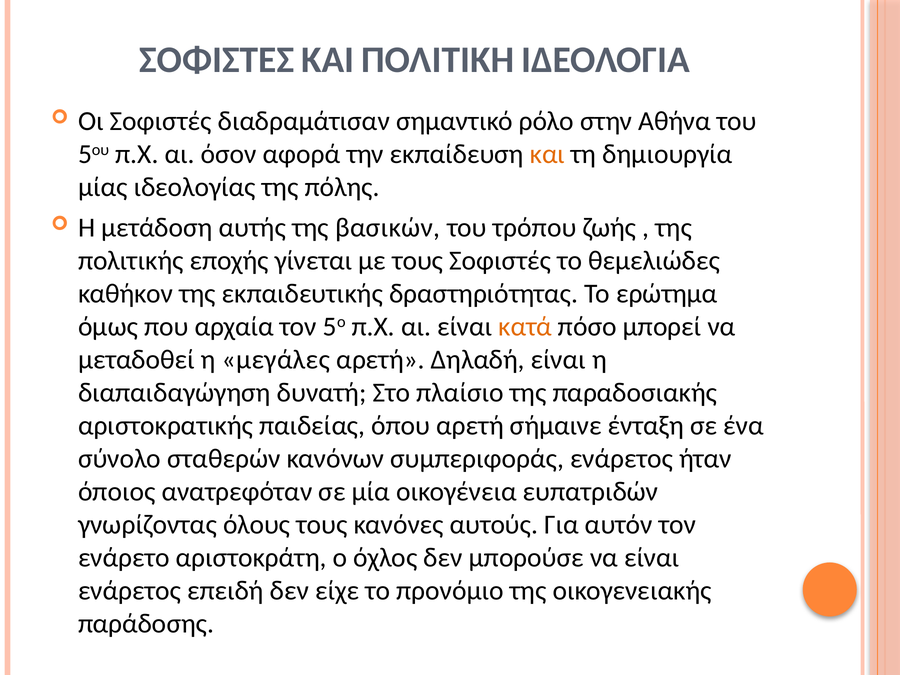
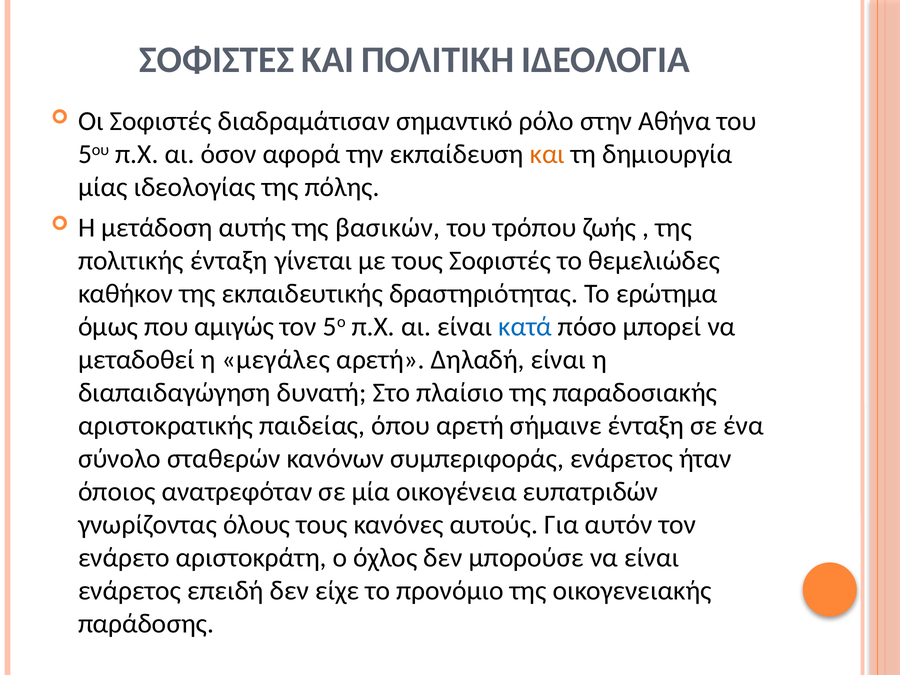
πολιτικής εποχής: εποχής -> ένταξη
αρχαία: αρχαία -> αμιγώς
κατά colour: orange -> blue
